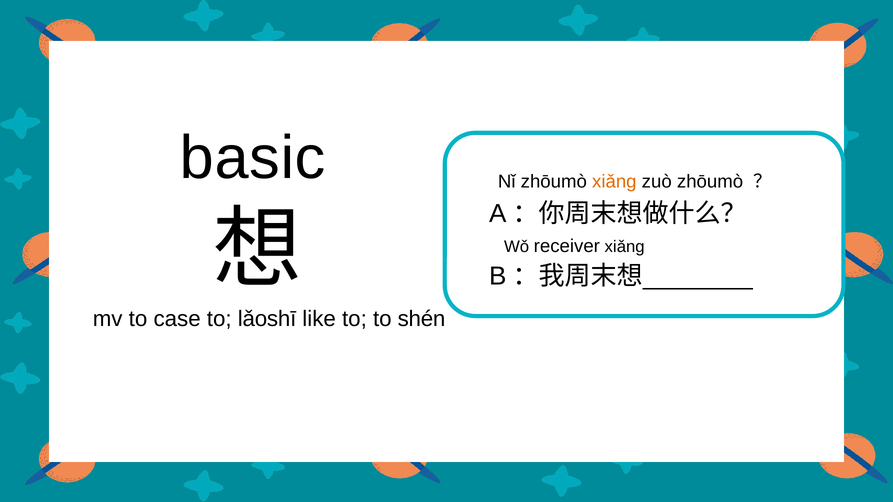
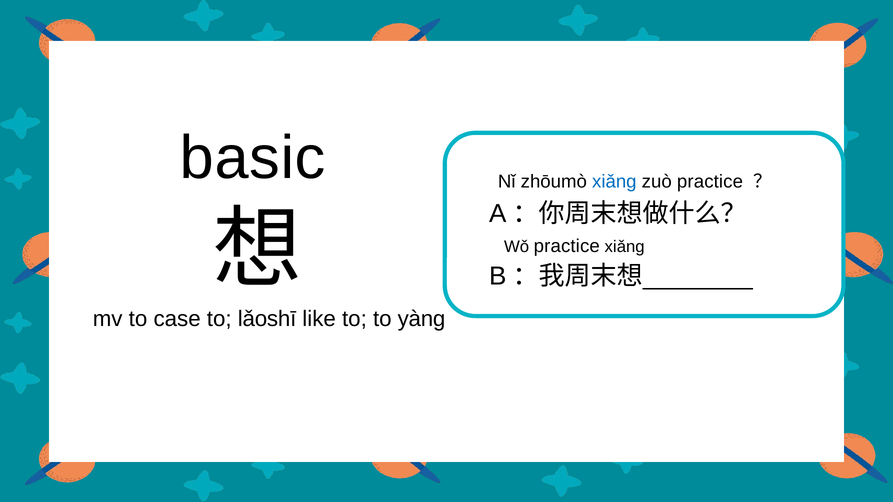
xiǎng at (614, 182) colour: orange -> blue
zuò zhōumò: zhōumò -> practice
Wǒ receiver: receiver -> practice
shén: shén -> yàng
